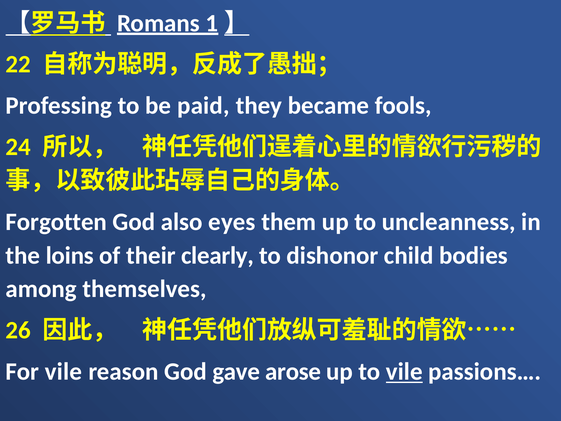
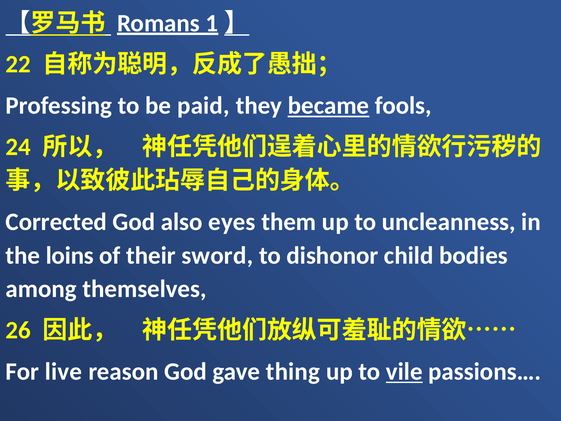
became underline: none -> present
Forgotten: Forgotten -> Corrected
clearly: clearly -> sword
For vile: vile -> live
arose: arose -> thing
